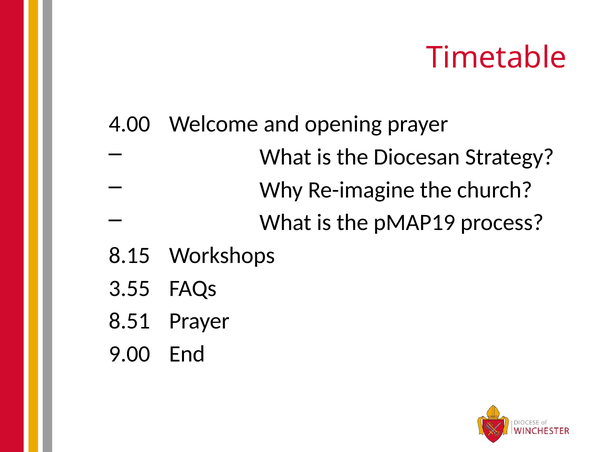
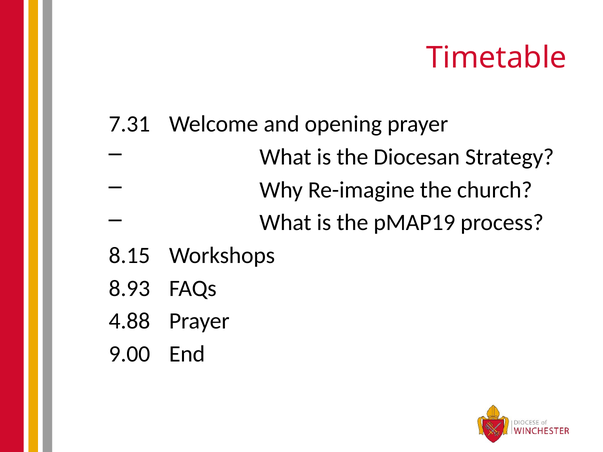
4.00: 4.00 -> 7.31
3.55: 3.55 -> 8.93
8.51: 8.51 -> 4.88
